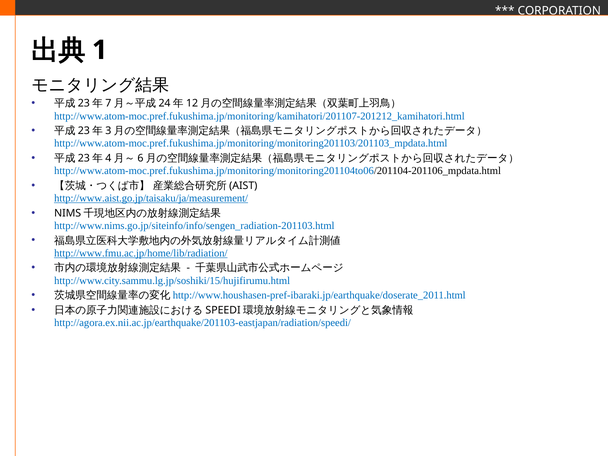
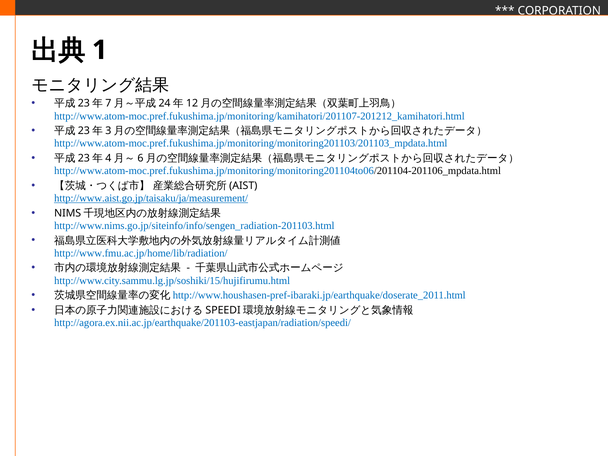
http://www.fmu.ac.jp/home/lib/radiation/ underline: present -> none
